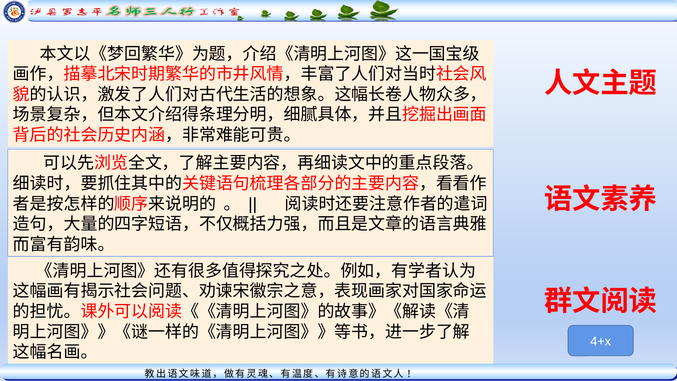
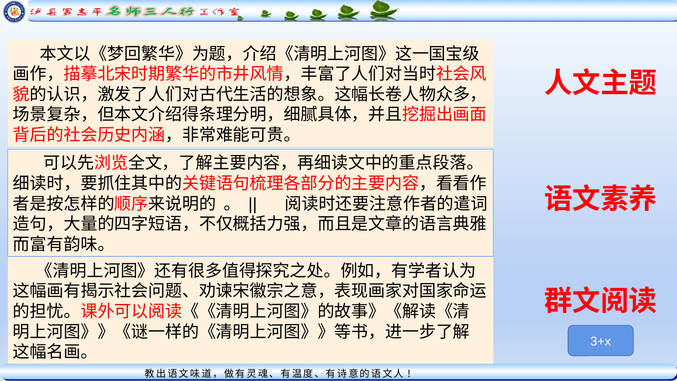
4+x: 4+x -> 3+x
